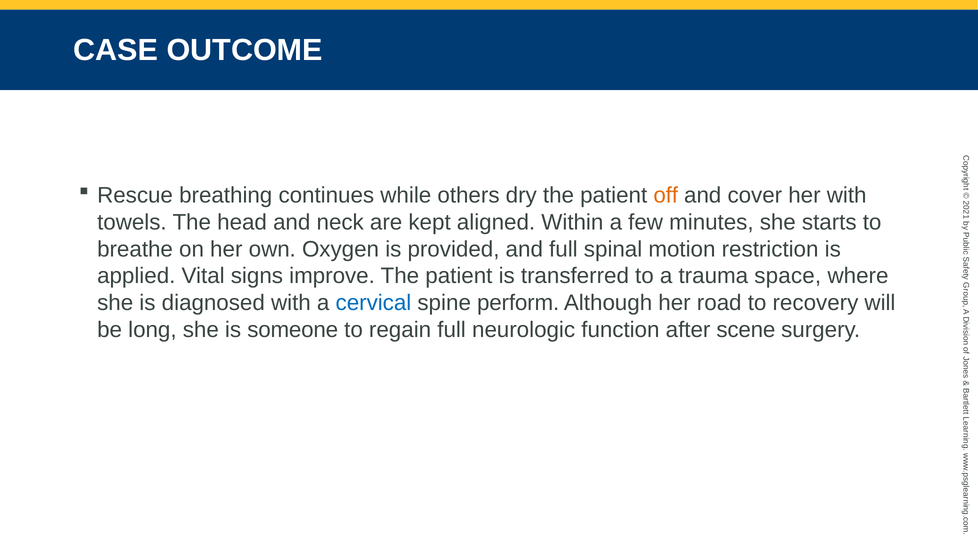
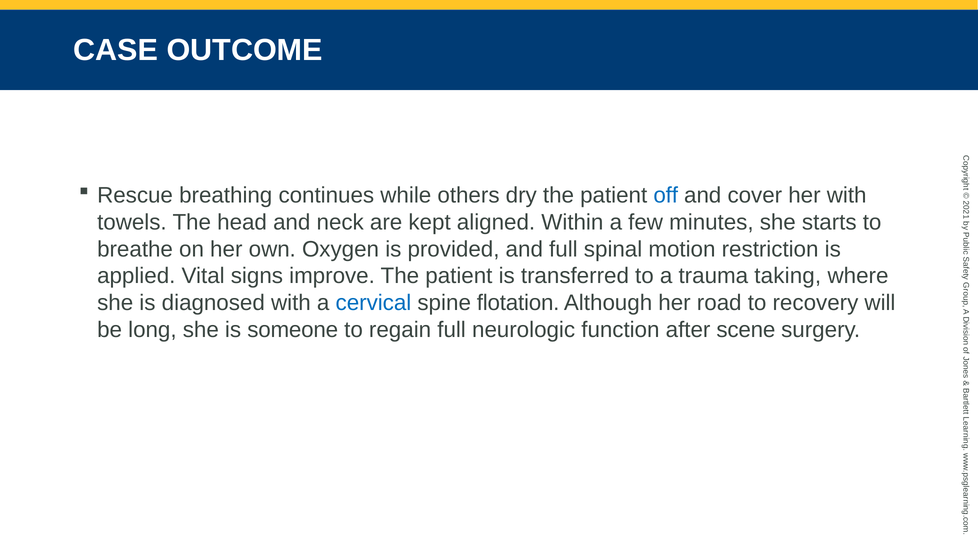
off colour: orange -> blue
space: space -> taking
perform: perform -> flotation
